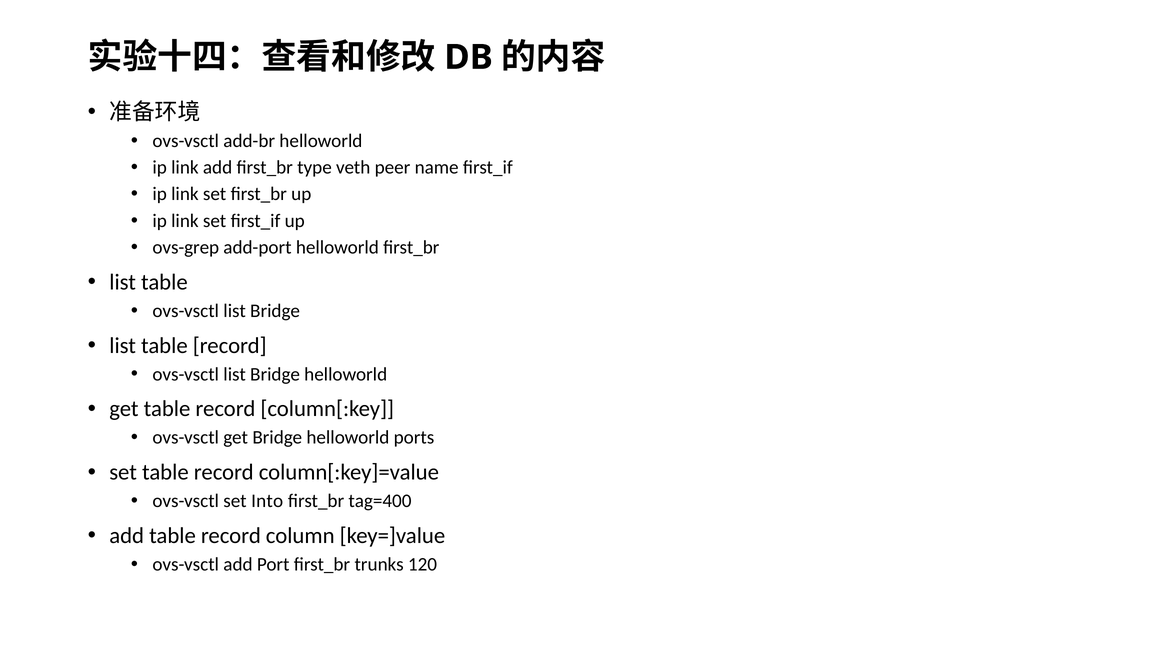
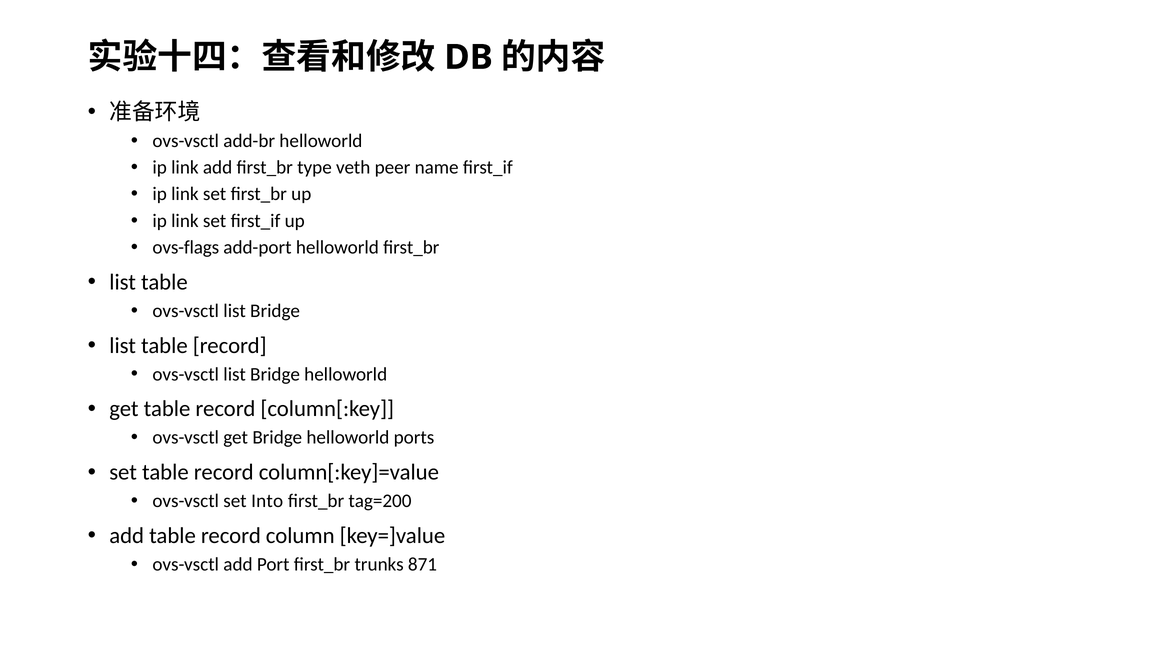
ovs-grep: ovs-grep -> ovs-flags
tag=400: tag=400 -> tag=200
120: 120 -> 871
